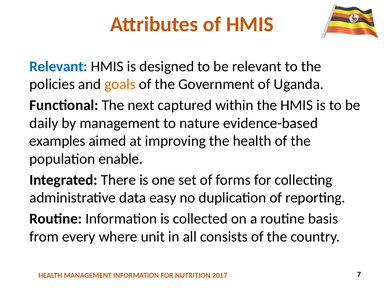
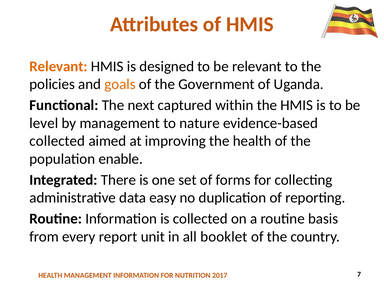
Relevant at (59, 66) colour: blue -> orange
daily: daily -> level
examples at (57, 141): examples -> collected
where: where -> report
consists: consists -> booklet
